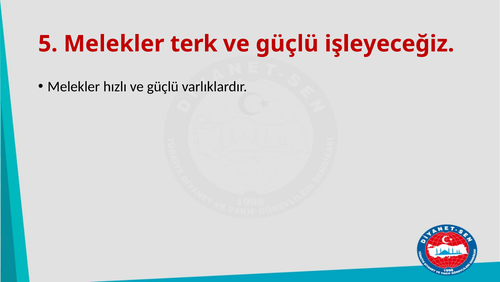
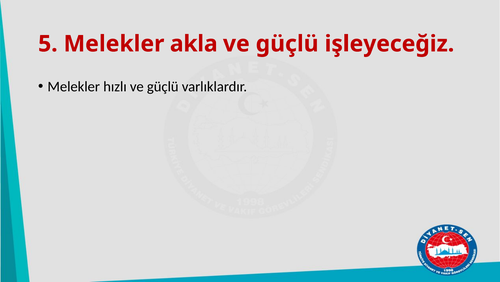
terk: terk -> akla
